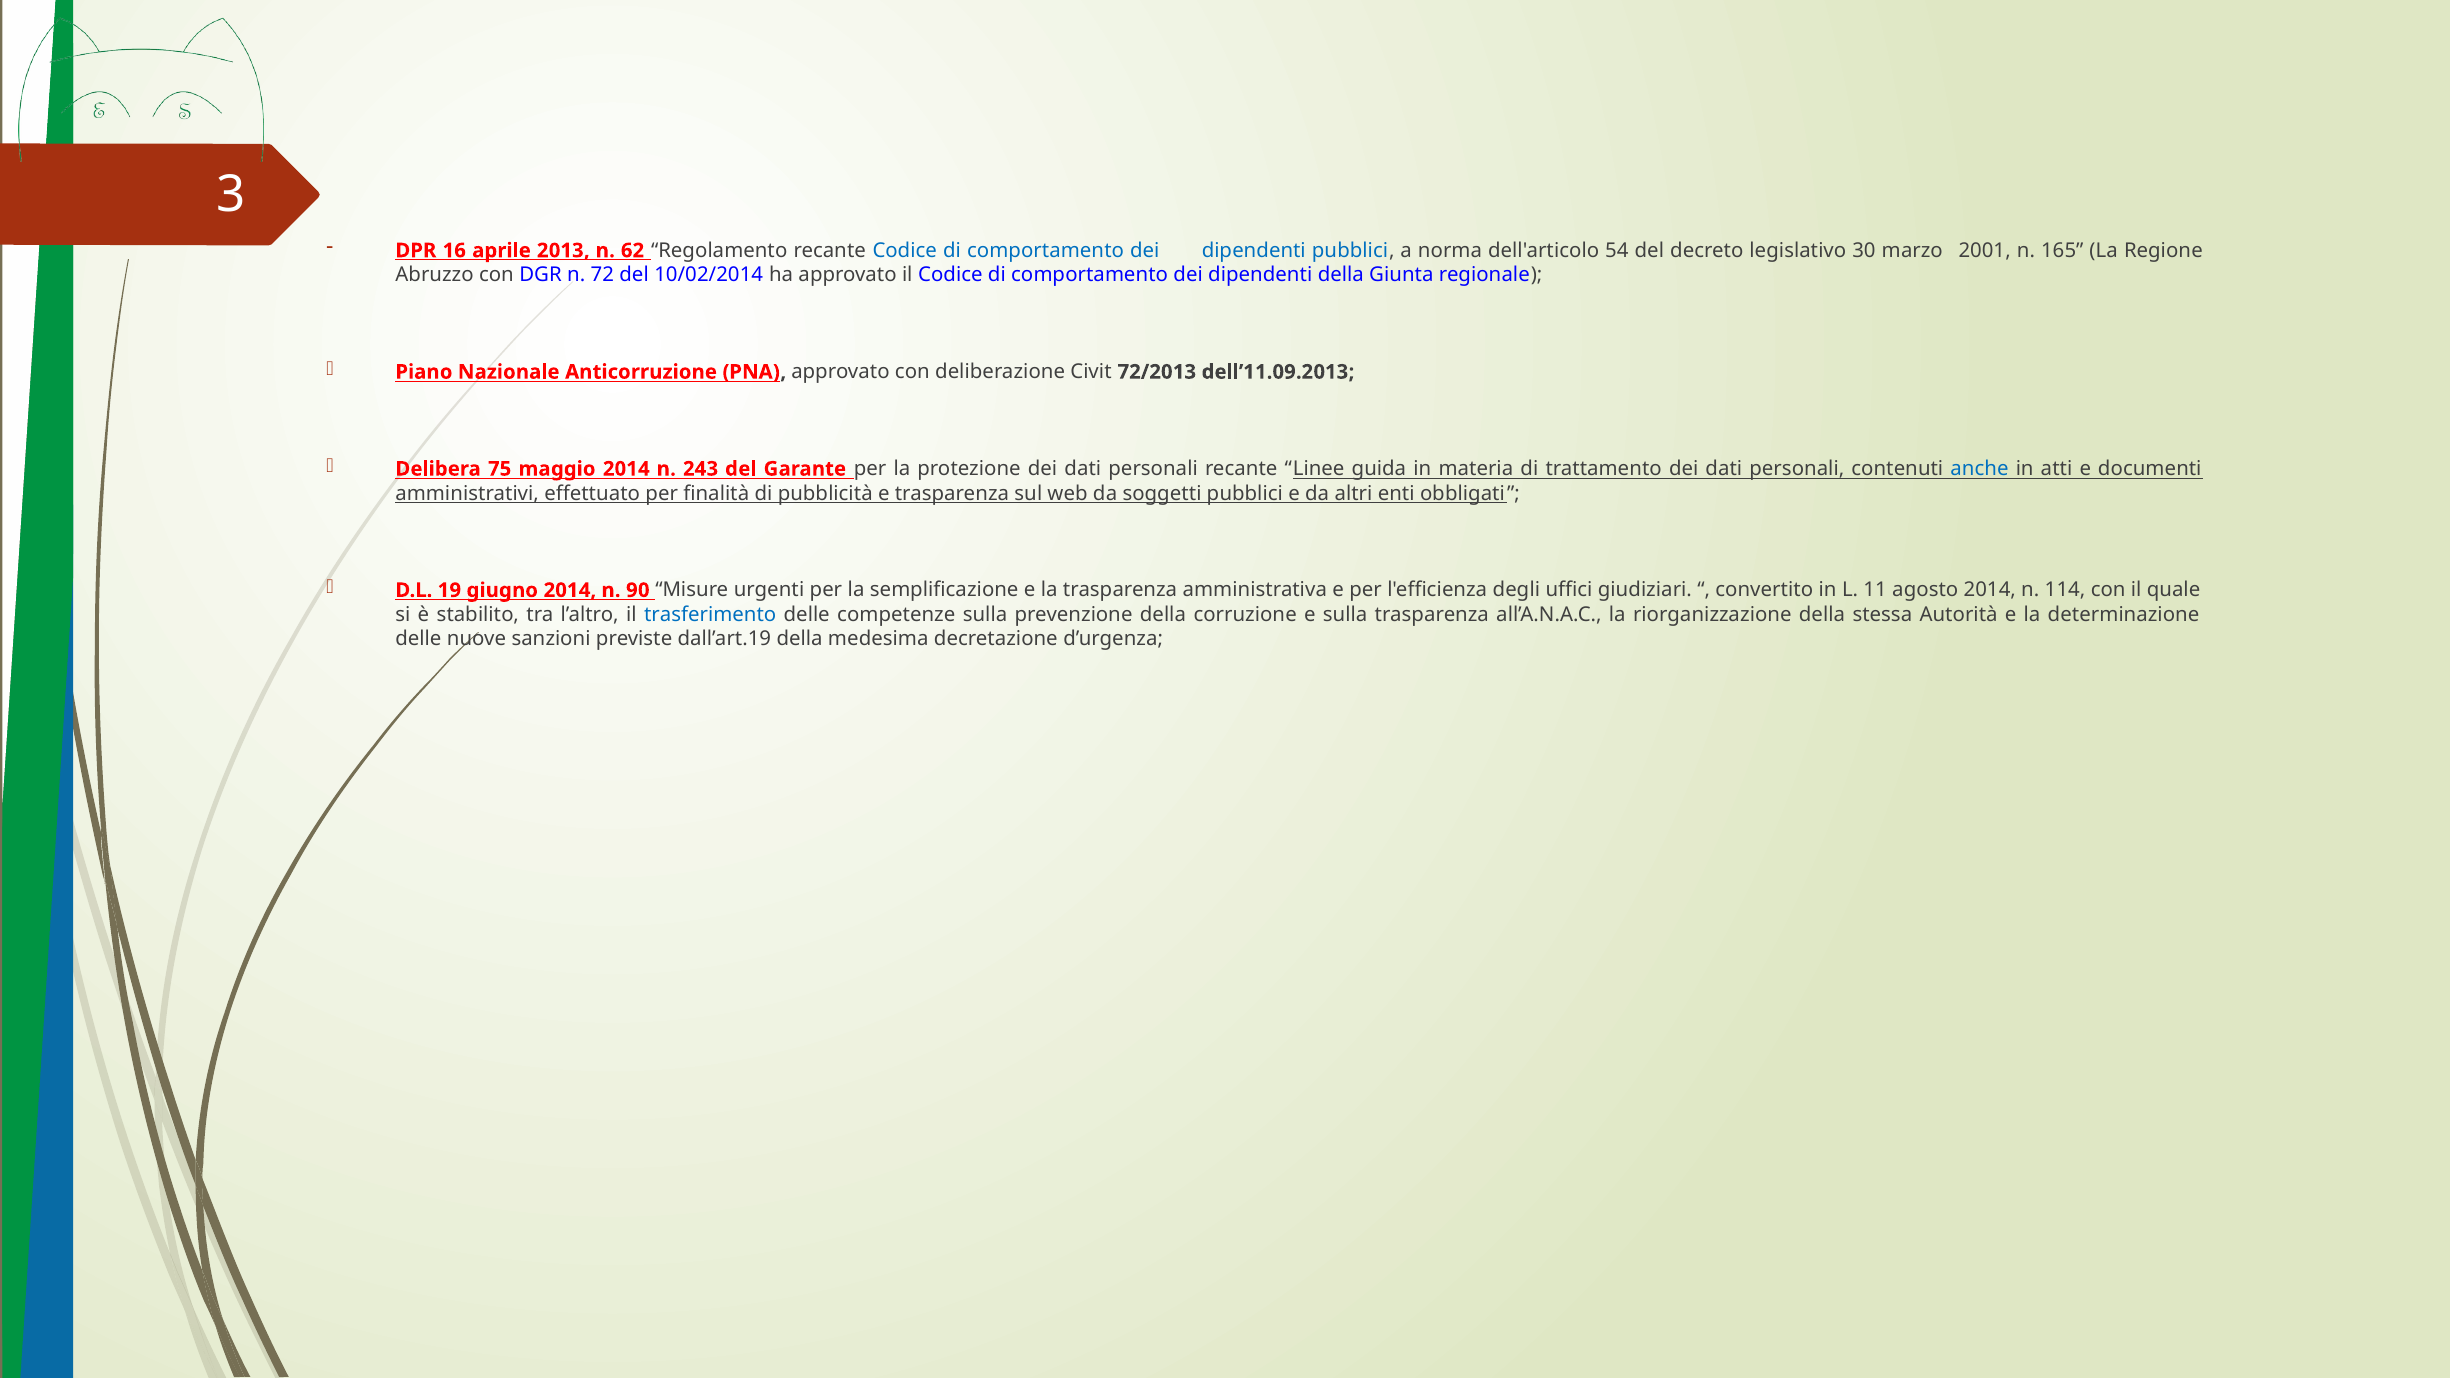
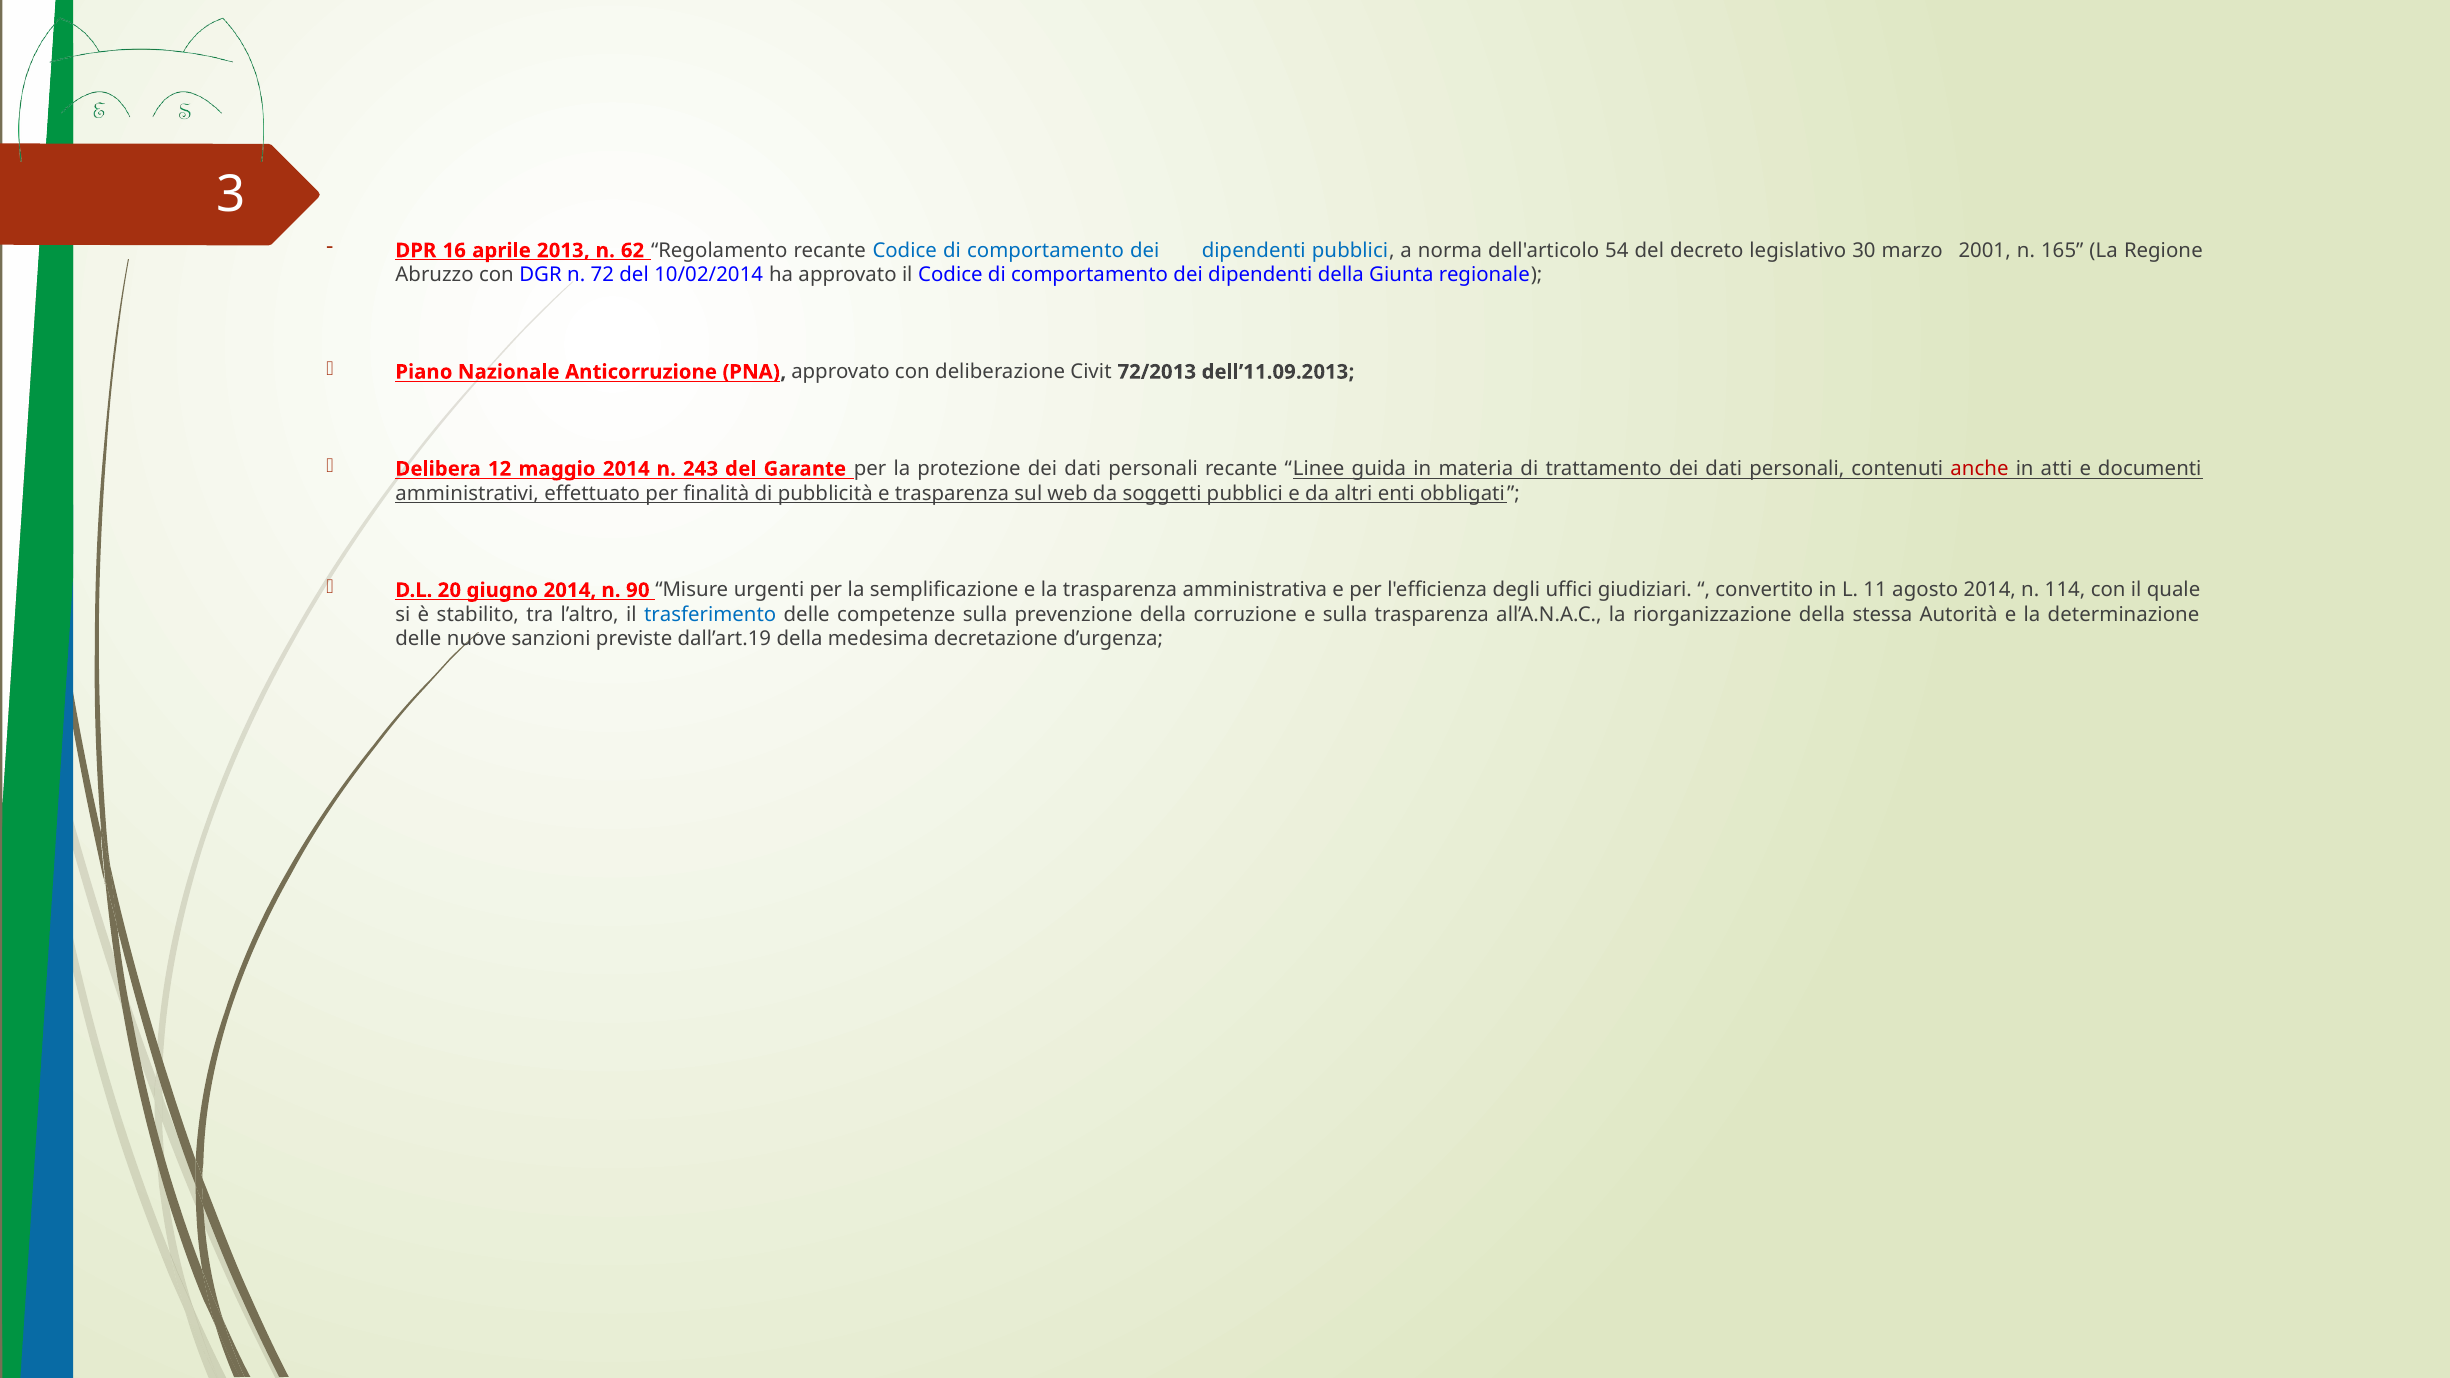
75: 75 -> 12
anche colour: blue -> red
19: 19 -> 20
